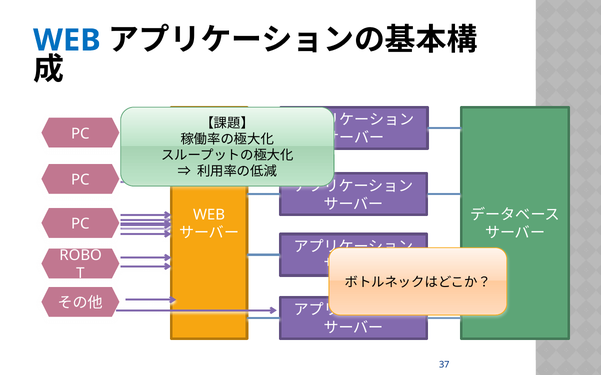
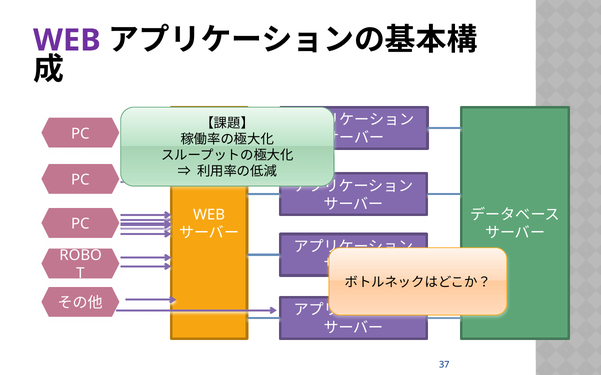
WEB at (67, 40) colour: blue -> purple
